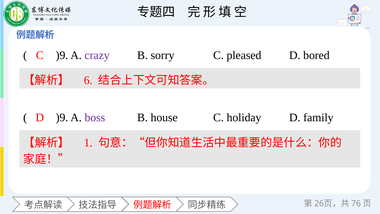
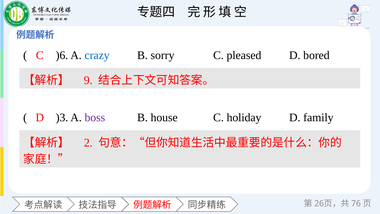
)9 at (62, 55): )9 -> )6
crazy colour: purple -> blue
6: 6 -> 9
)9 at (62, 117): )9 -> )3
1: 1 -> 2
